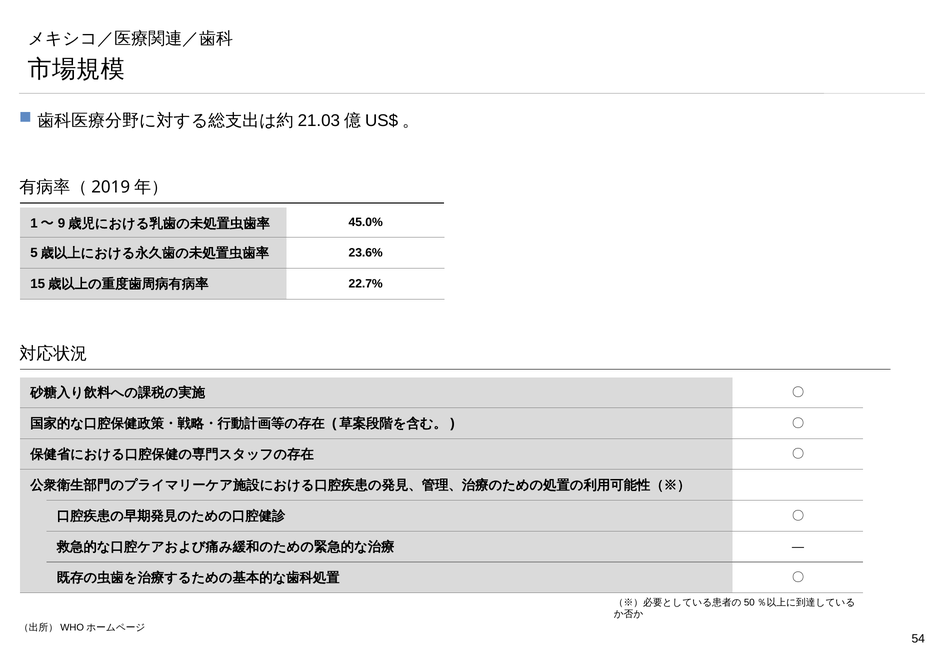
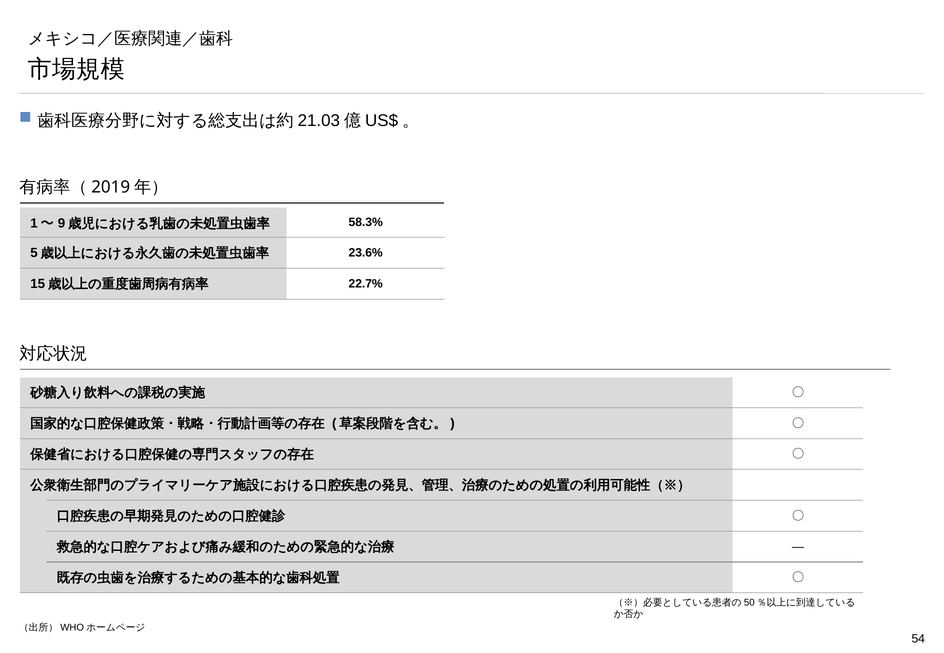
45.0%: 45.0% -> 58.3%
